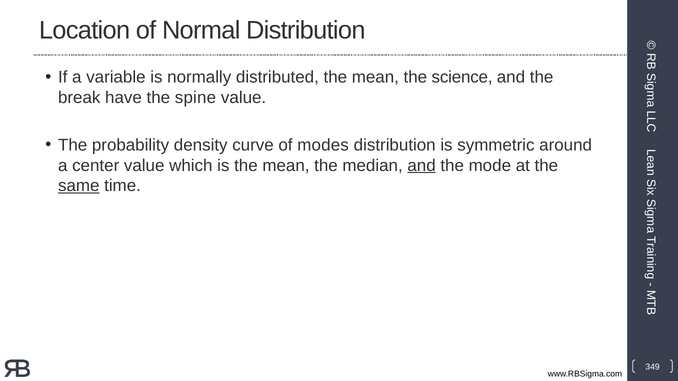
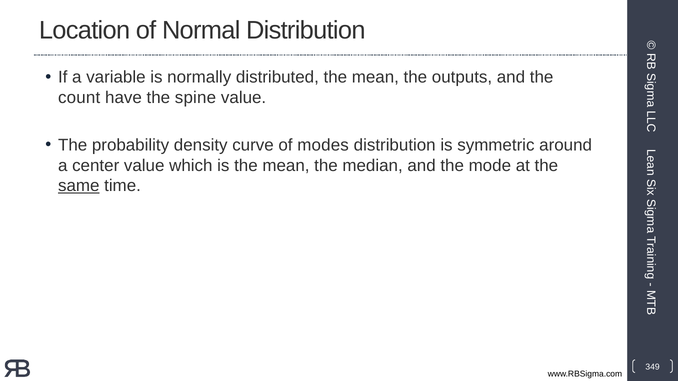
science: science -> outputs
break: break -> count
and at (422, 166) underline: present -> none
